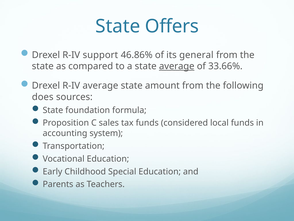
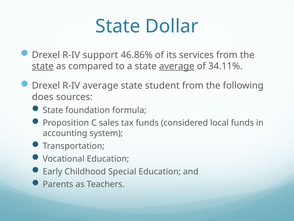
Offers: Offers -> Dollar
general: general -> services
state at (43, 66) underline: none -> present
33.66%: 33.66% -> 34.11%
amount: amount -> student
